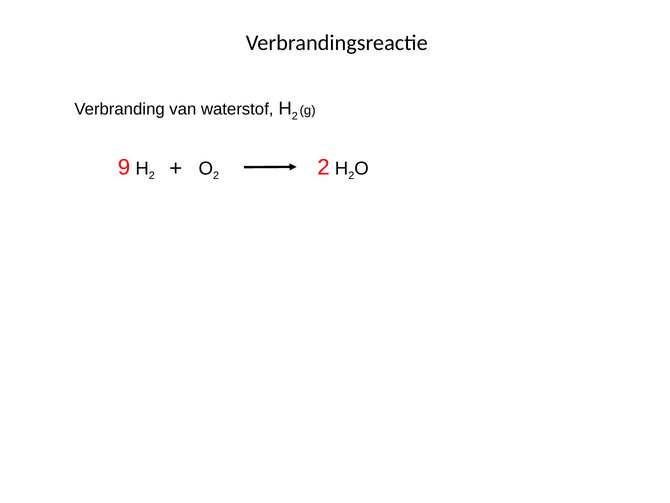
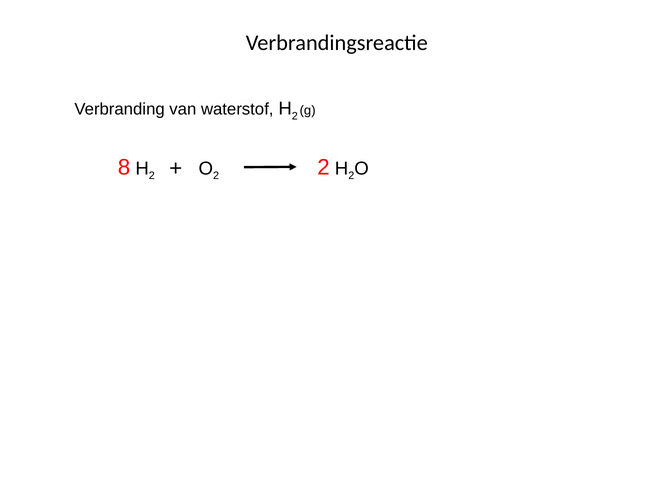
9: 9 -> 8
